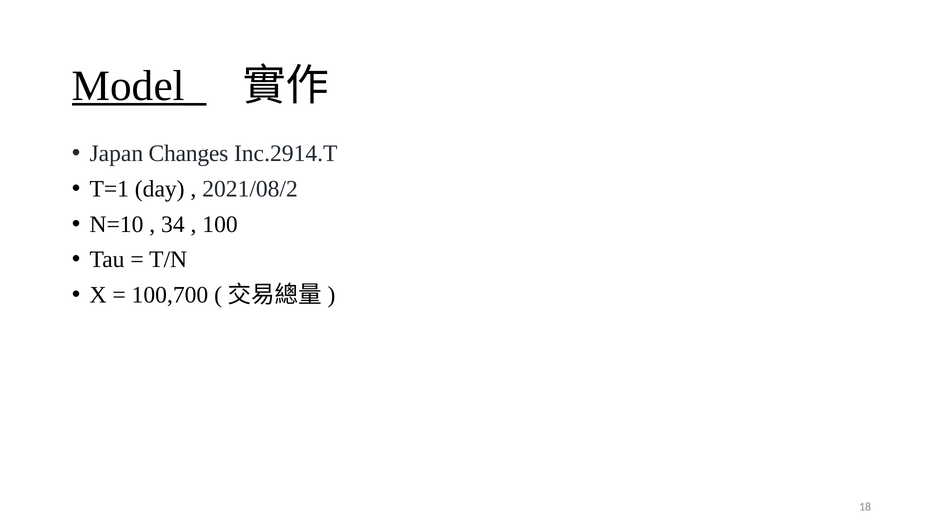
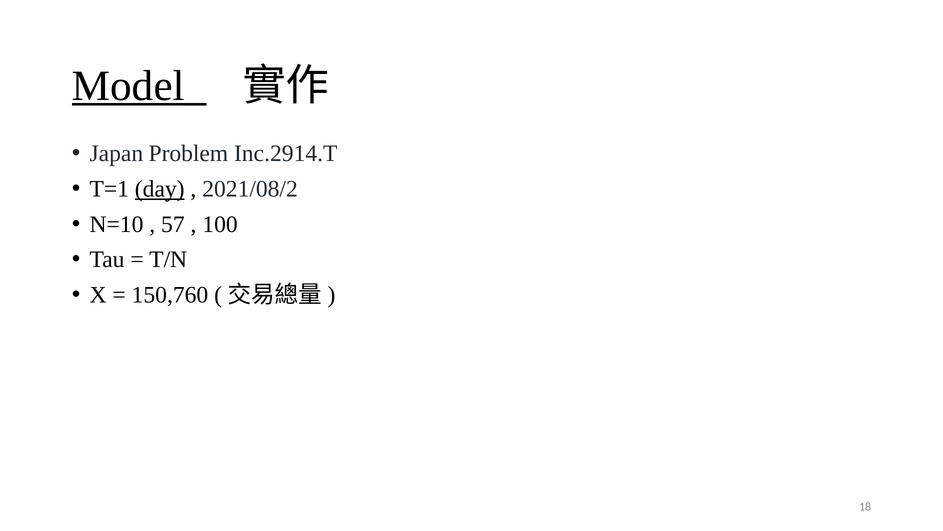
Changes: Changes -> Problem
day underline: none -> present
34: 34 -> 57
100,700: 100,700 -> 150,760
